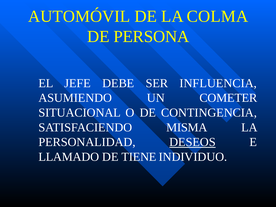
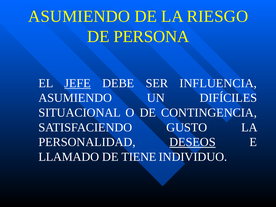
AUTOMÓVIL at (79, 16): AUTOMÓVIL -> ASUMIENDO
COLMA: COLMA -> RIESGO
JEFE underline: none -> present
COMETER: COMETER -> DIFÍCILES
MISMA: MISMA -> GUSTO
